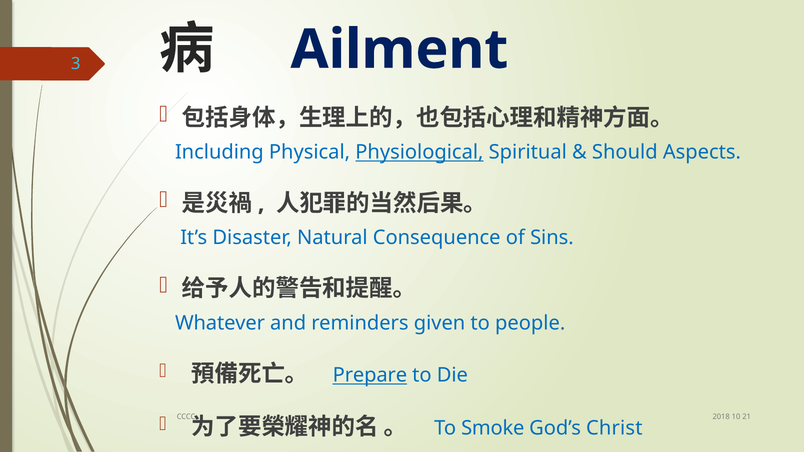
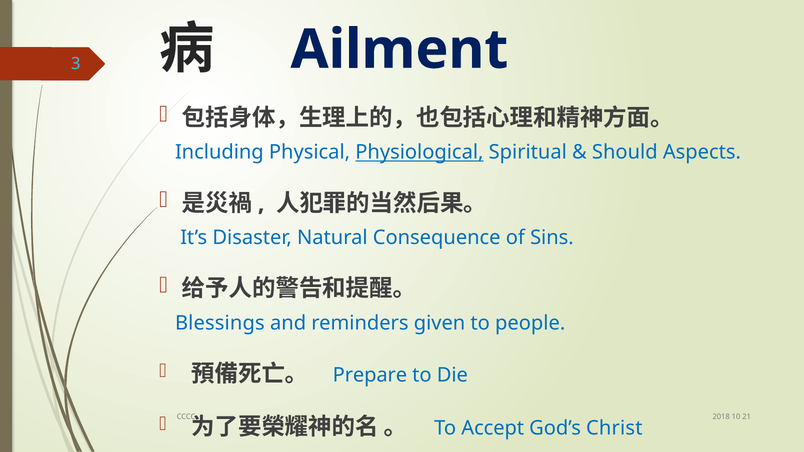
Whatever: Whatever -> Blessings
Prepare underline: present -> none
Smoke: Smoke -> Accept
